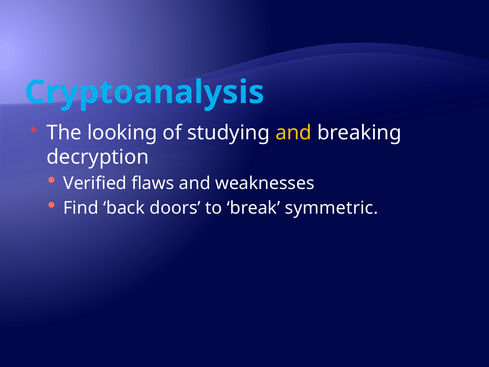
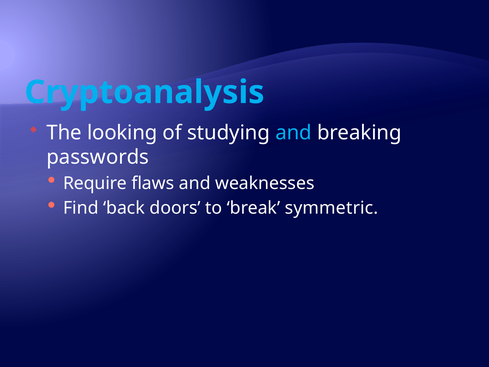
and at (294, 133) colour: yellow -> light blue
decryption: decryption -> passwords
Verified: Verified -> Require
